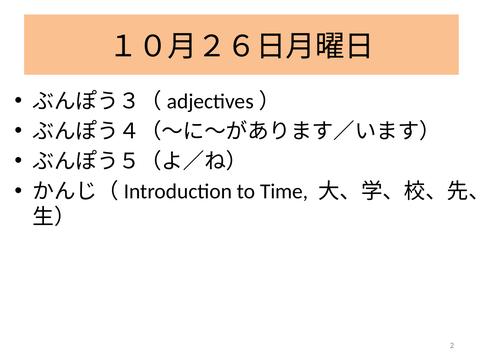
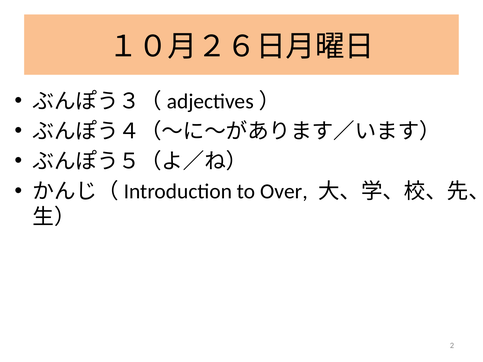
Time: Time -> Over
